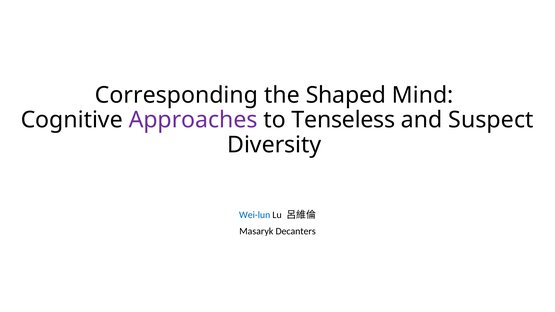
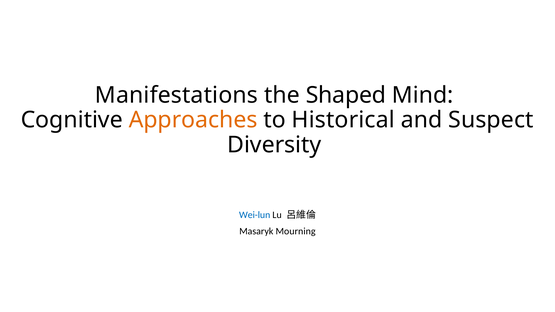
Corresponding: Corresponding -> Manifestations
Approaches colour: purple -> orange
Tenseless: Tenseless -> Historical
Decanters: Decanters -> Mourning
